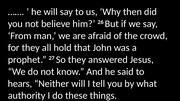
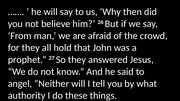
hears: hears -> angel
